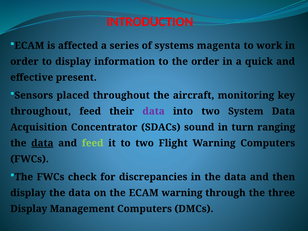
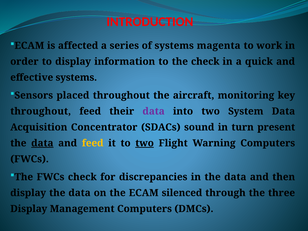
the order: order -> check
effective present: present -> systems
ranging: ranging -> present
feed at (93, 143) colour: light green -> yellow
two at (145, 143) underline: none -> present
ECAM warning: warning -> silenced
